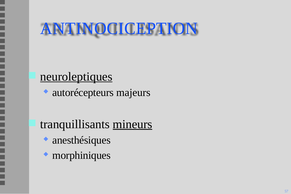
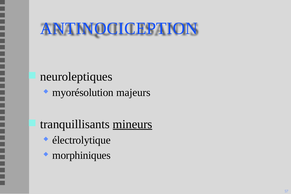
neuroleptiques underline: present -> none
autorécepteurs: autorécepteurs -> myorésolution
anesthésiques: anesthésiques -> électrolytique
